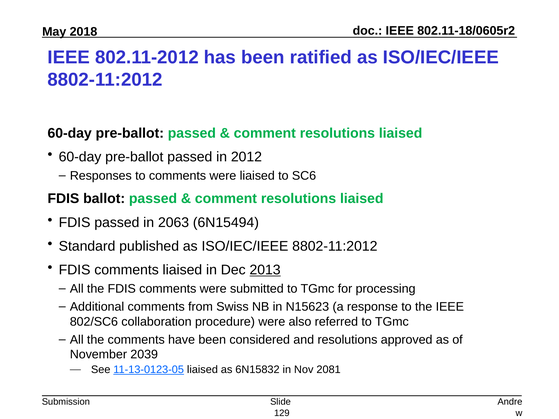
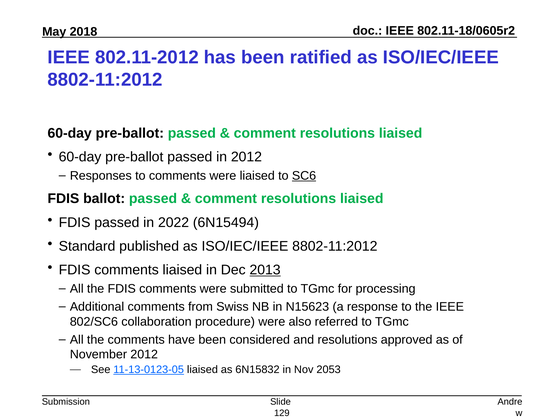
SC6 underline: none -> present
2063: 2063 -> 2022
November 2039: 2039 -> 2012
2081: 2081 -> 2053
